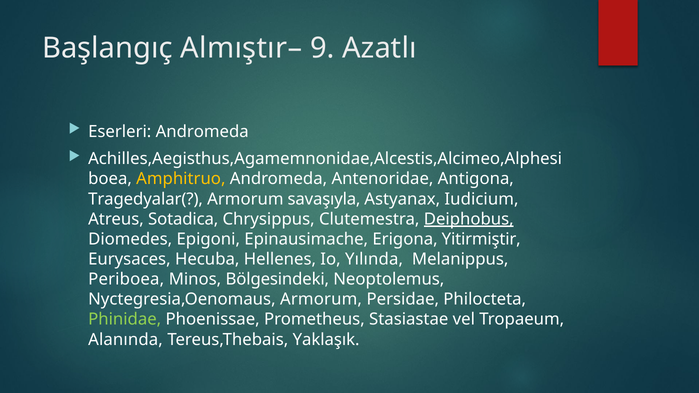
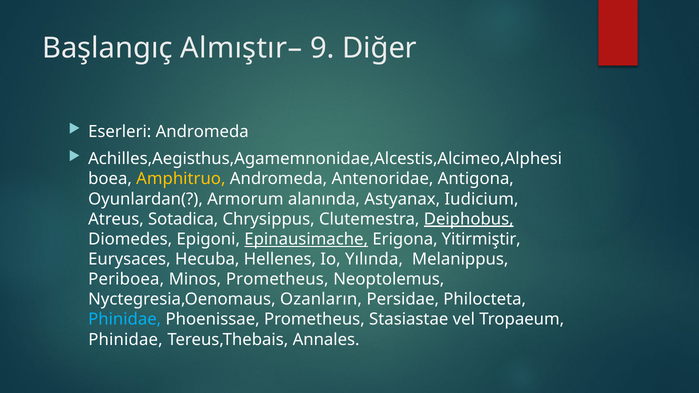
Azatlı: Azatlı -> Diğer
Tragedyalar(: Tragedyalar( -> Oyunlardan(
savaşıyla: savaşıyla -> alanında
Epinausimache underline: none -> present
Minos Bölgesindeki: Bölgesindeki -> Prometheus
Nyctegresia,Oenomaus Armorum: Armorum -> Ozanların
Phinidae at (125, 320) colour: light green -> light blue
Alanında at (126, 340): Alanında -> Phinidae
Yaklaşık: Yaklaşık -> Annales
